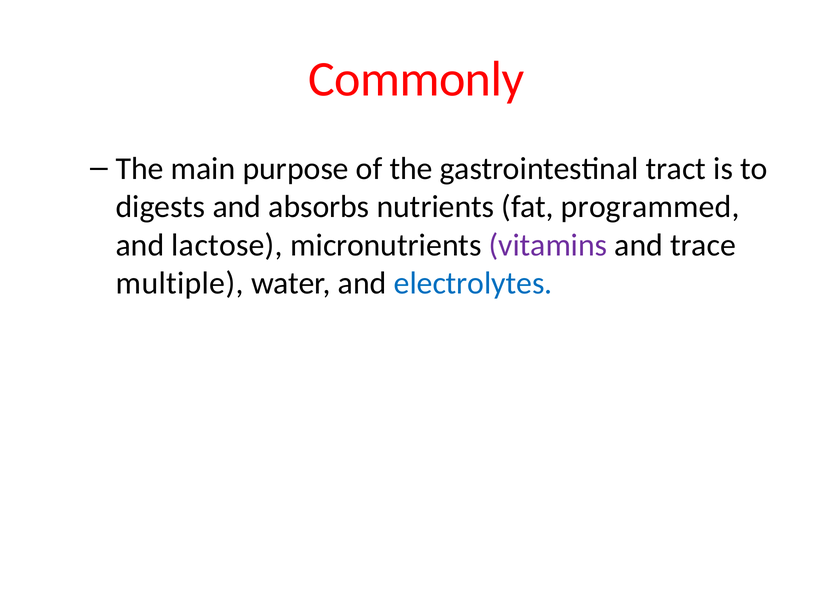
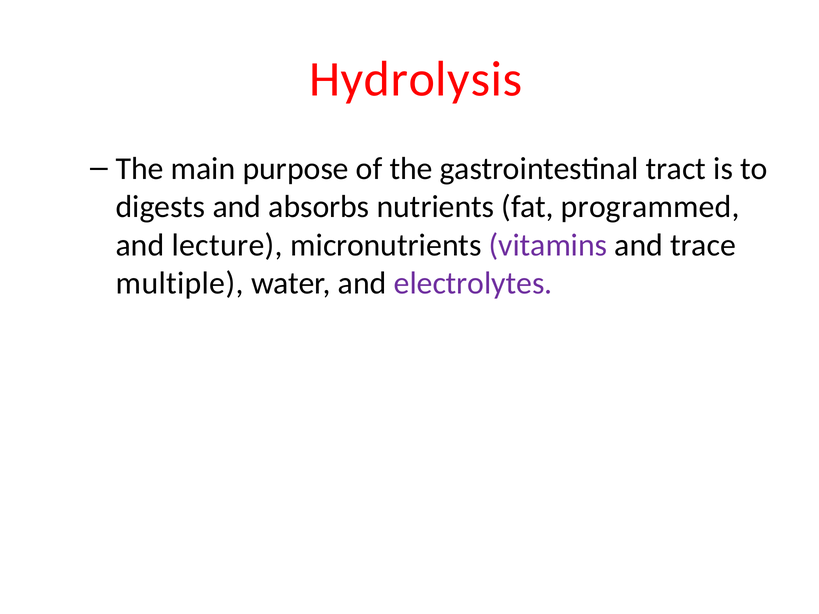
Commonly: Commonly -> Hydrolysis
lactose: lactose -> lecture
electrolytes colour: blue -> purple
